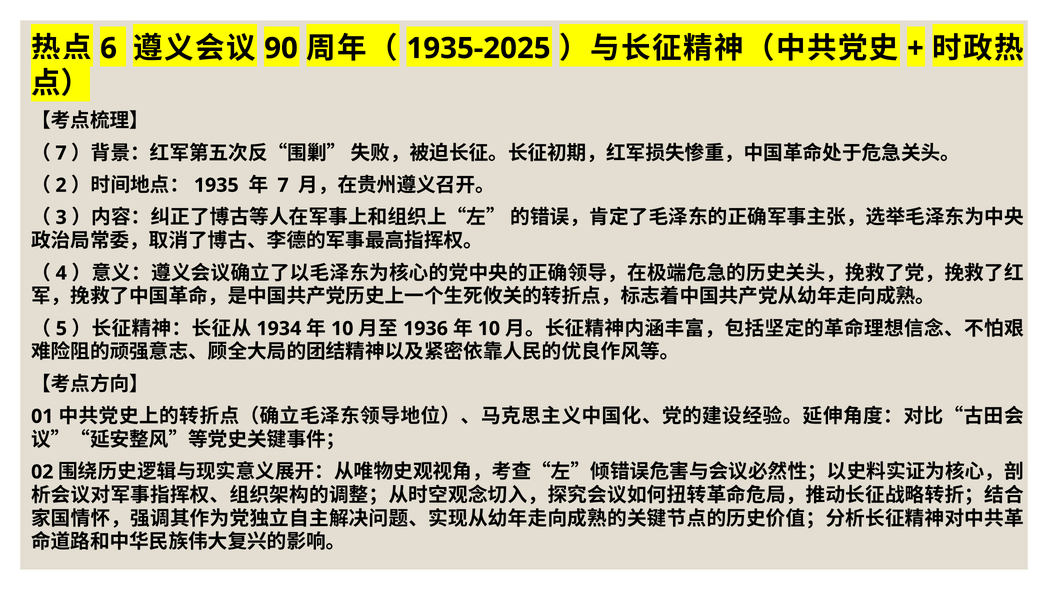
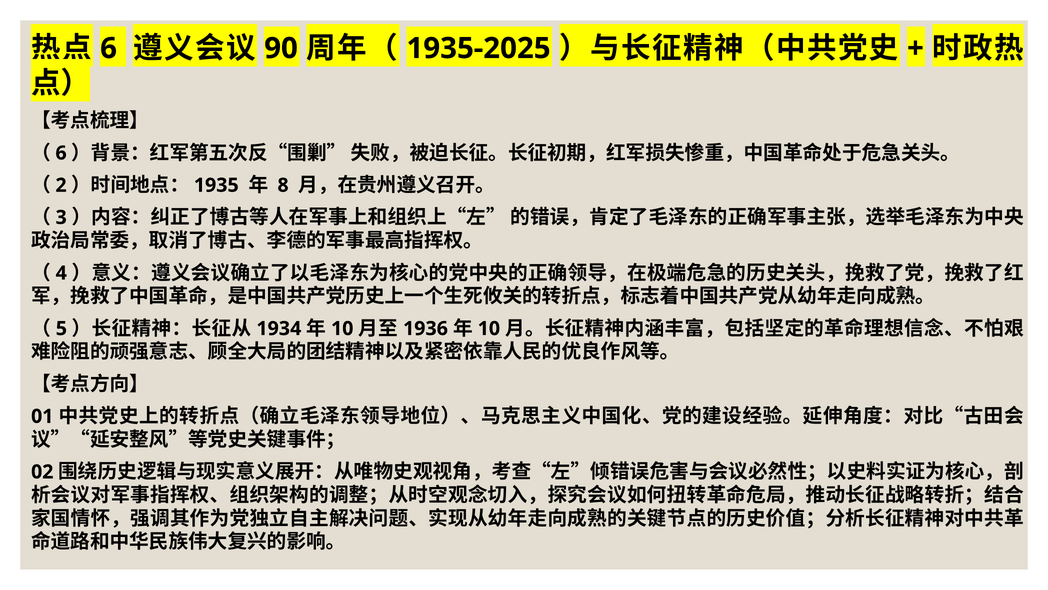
7 at (61, 153): 7 -> 6
7 at (283, 185): 7 -> 8
